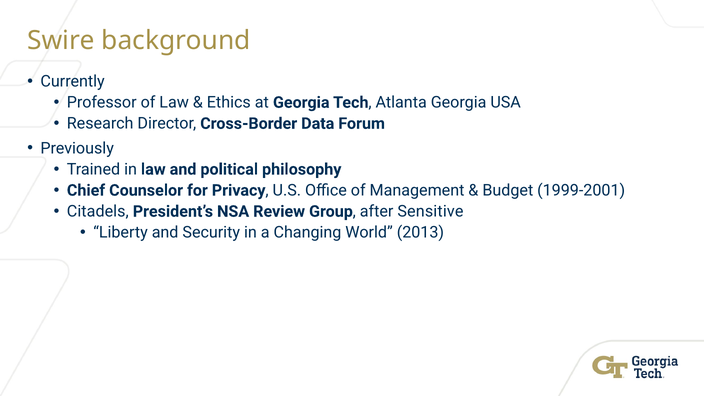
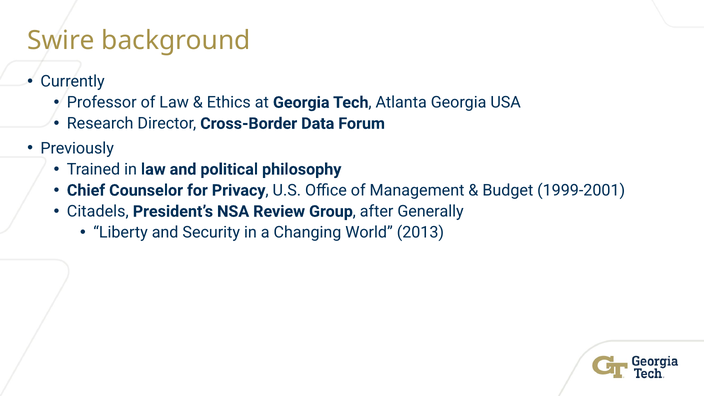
Sensitive: Sensitive -> Generally
